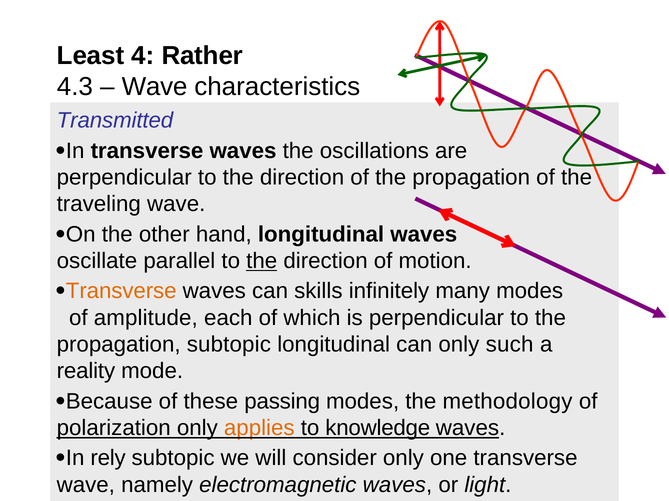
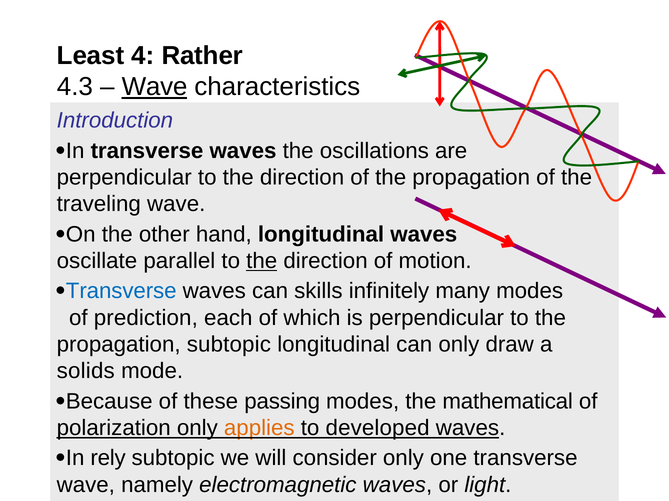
Wave at (155, 87) underline: none -> present
Transmitted: Transmitted -> Introduction
Transverse at (121, 291) colour: orange -> blue
amplitude: amplitude -> prediction
such: such -> draw
reality: reality -> solids
methodology: methodology -> mathematical
knowledge: knowledge -> developed
